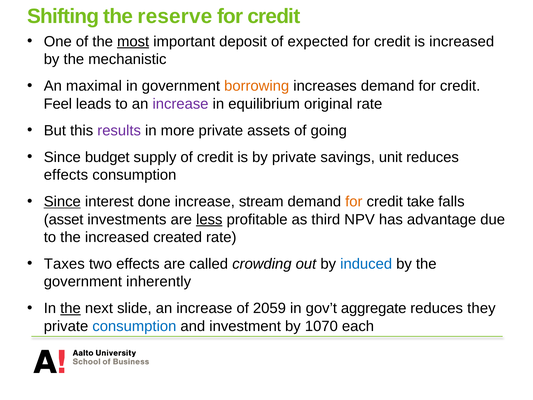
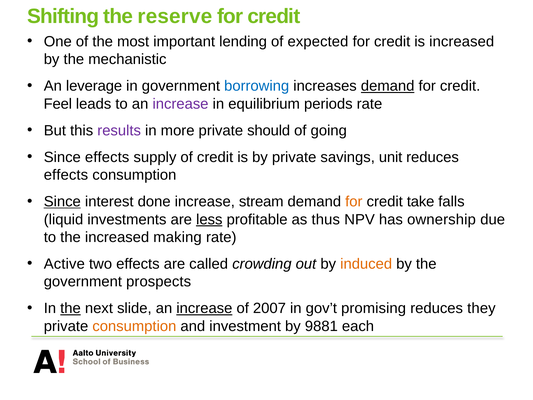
most underline: present -> none
deposit: deposit -> lending
maximal: maximal -> leverage
borrowing colour: orange -> blue
demand at (388, 86) underline: none -> present
original: original -> periods
assets: assets -> should
Since budget: budget -> effects
asset: asset -> liquid
third: third -> thus
advantage: advantage -> ownership
created: created -> making
Taxes: Taxes -> Active
induced colour: blue -> orange
inherently: inherently -> prospects
increase at (204, 308) underline: none -> present
2059: 2059 -> 2007
aggregate: aggregate -> promising
consumption at (134, 326) colour: blue -> orange
1070: 1070 -> 9881
